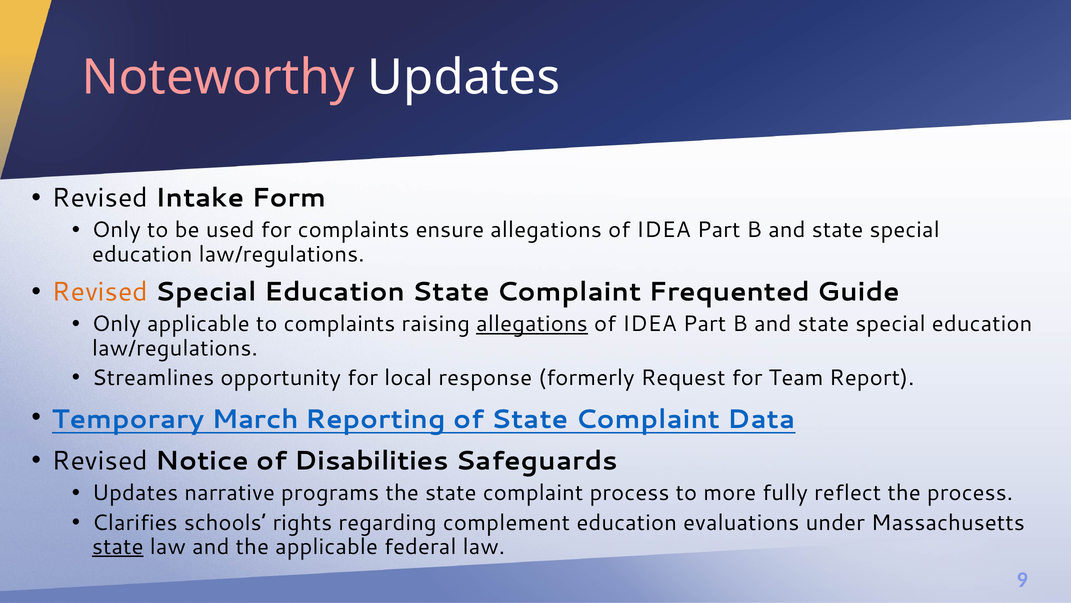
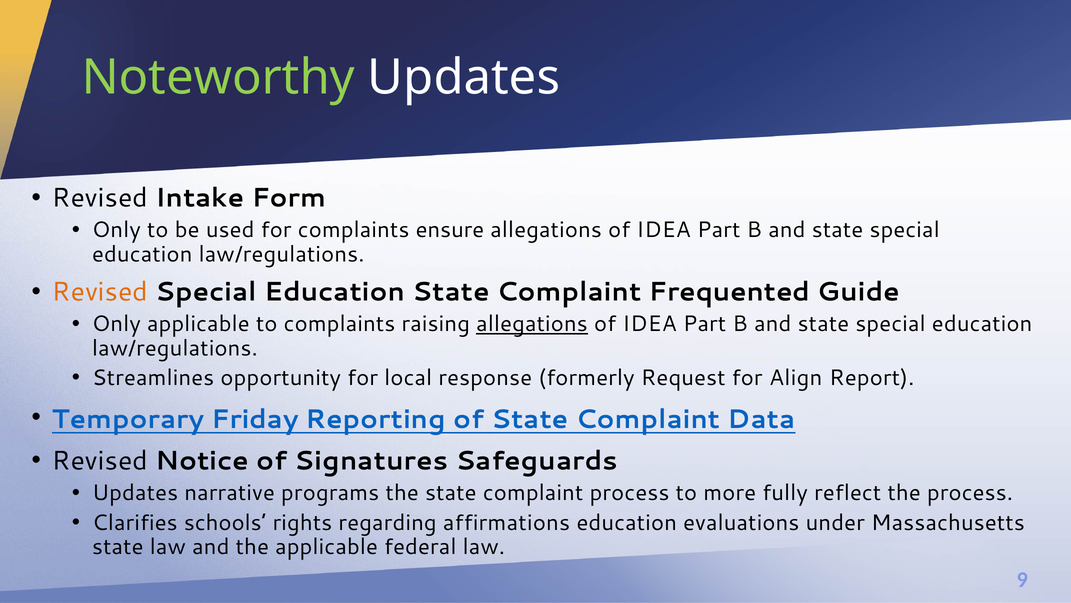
Noteworthy colour: pink -> light green
Team: Team -> Align
March: March -> Friday
Disabilities: Disabilities -> Signatures
complement: complement -> affirmations
state at (118, 546) underline: present -> none
